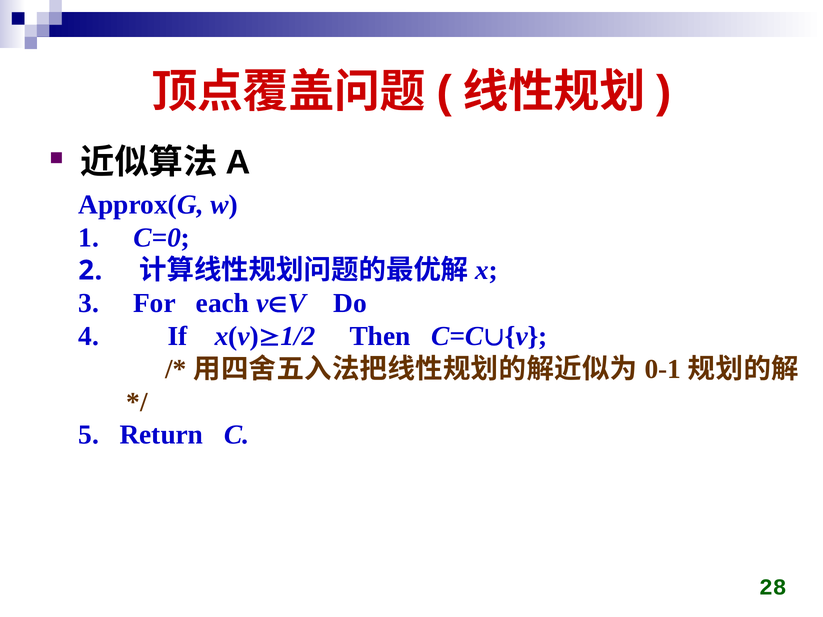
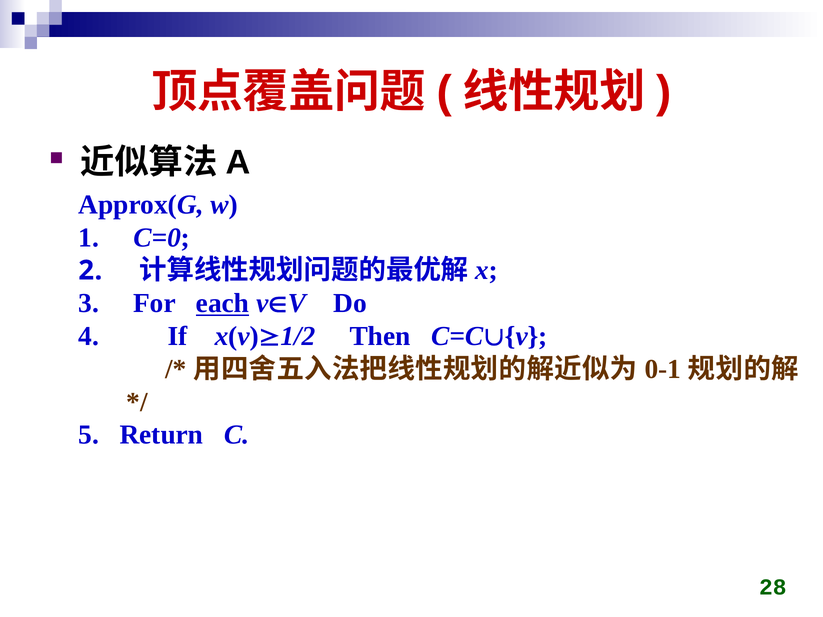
each underline: none -> present
